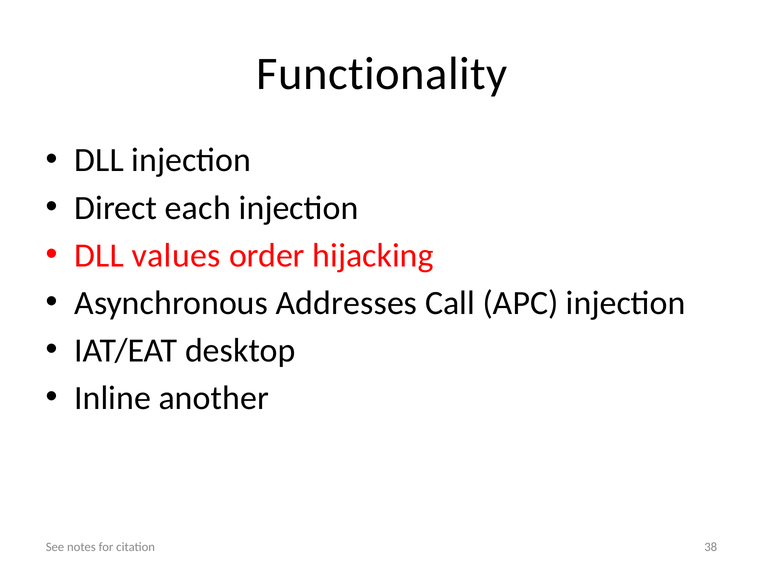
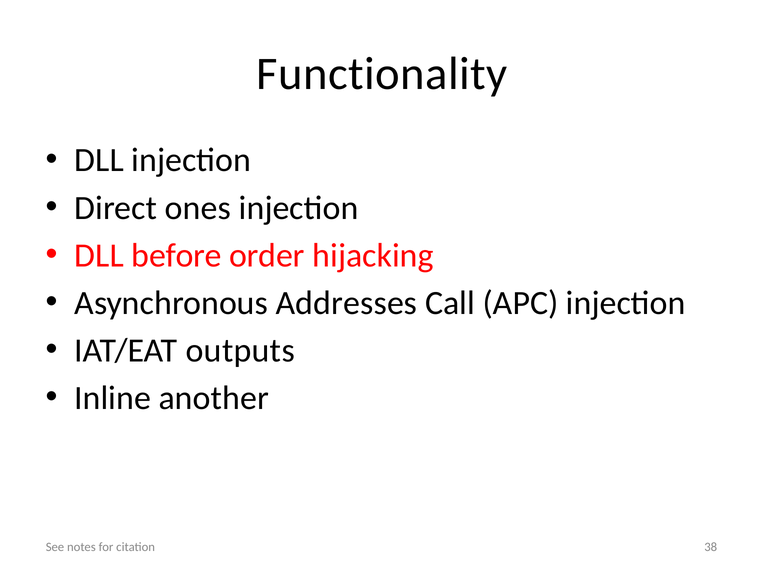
each: each -> ones
values: values -> before
desktop: desktop -> outputs
